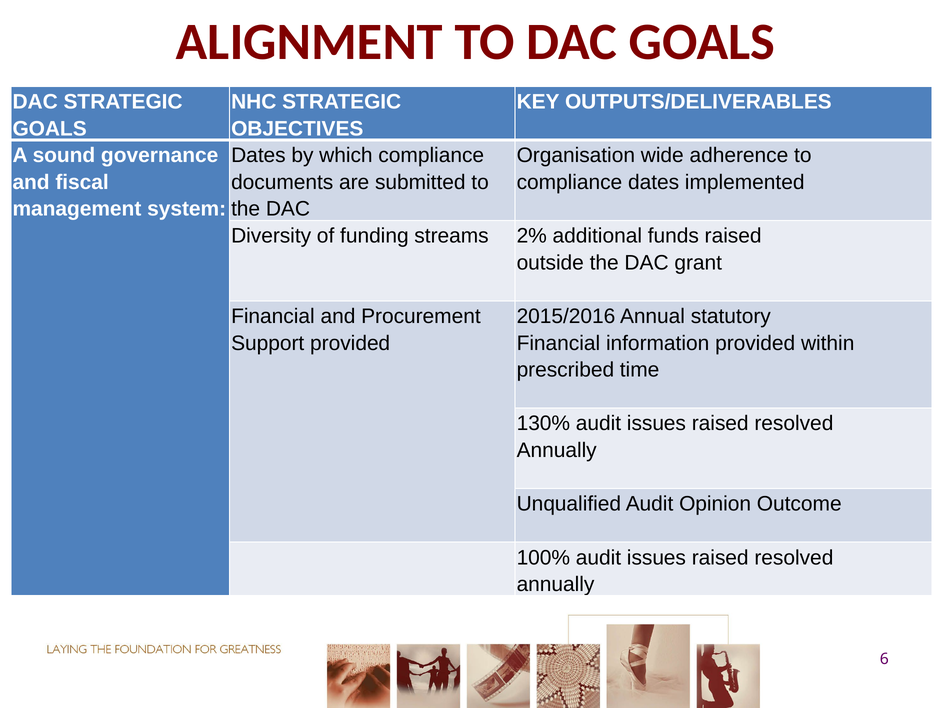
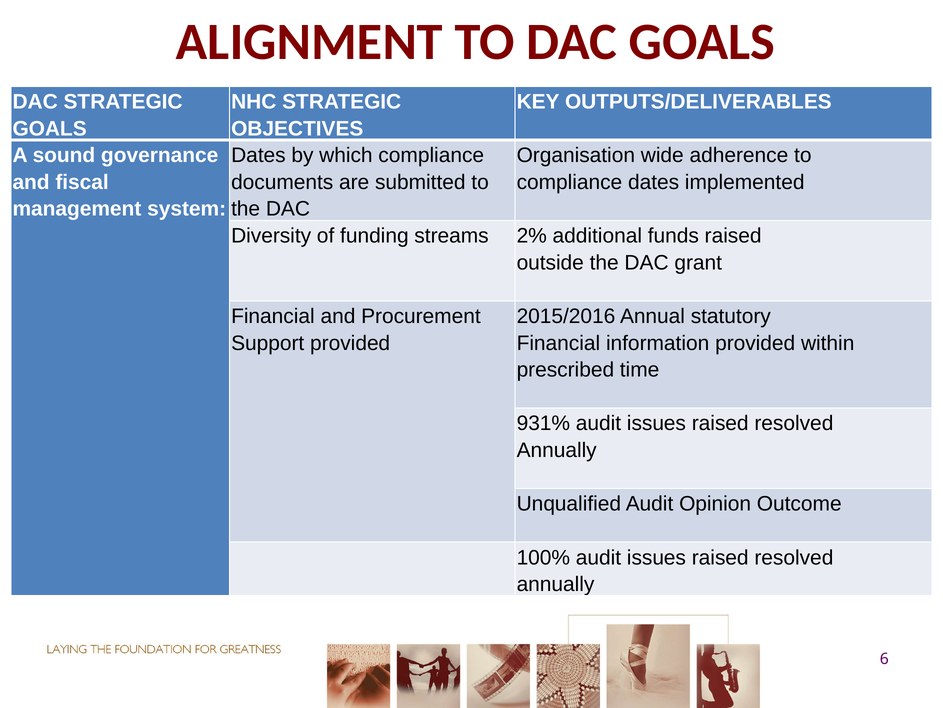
130%: 130% -> 931%
